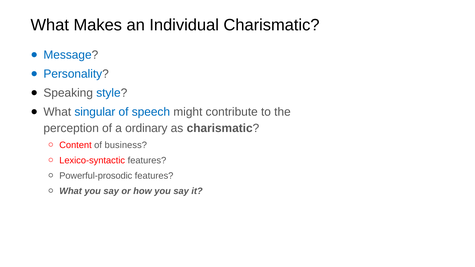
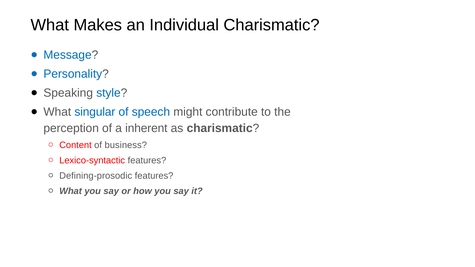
ordinary: ordinary -> inherent
Powerful-prosodic: Powerful-prosodic -> Defining-prosodic
